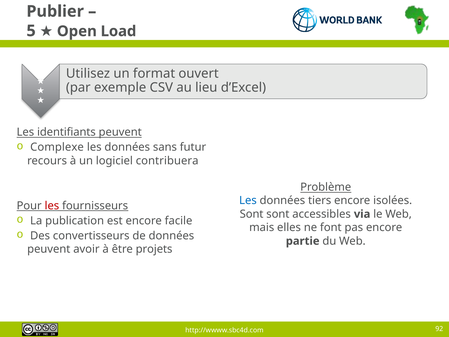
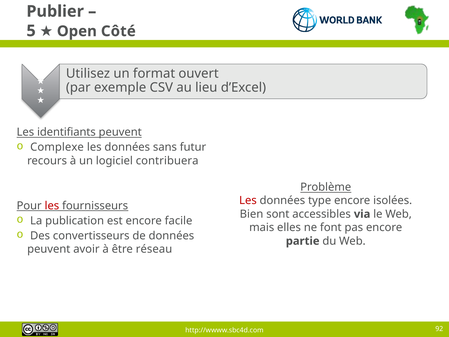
Load: Load -> Côté
Les at (248, 200) colour: blue -> red
tiers: tiers -> type
Sont at (252, 214): Sont -> Bien
projets: projets -> réseau
